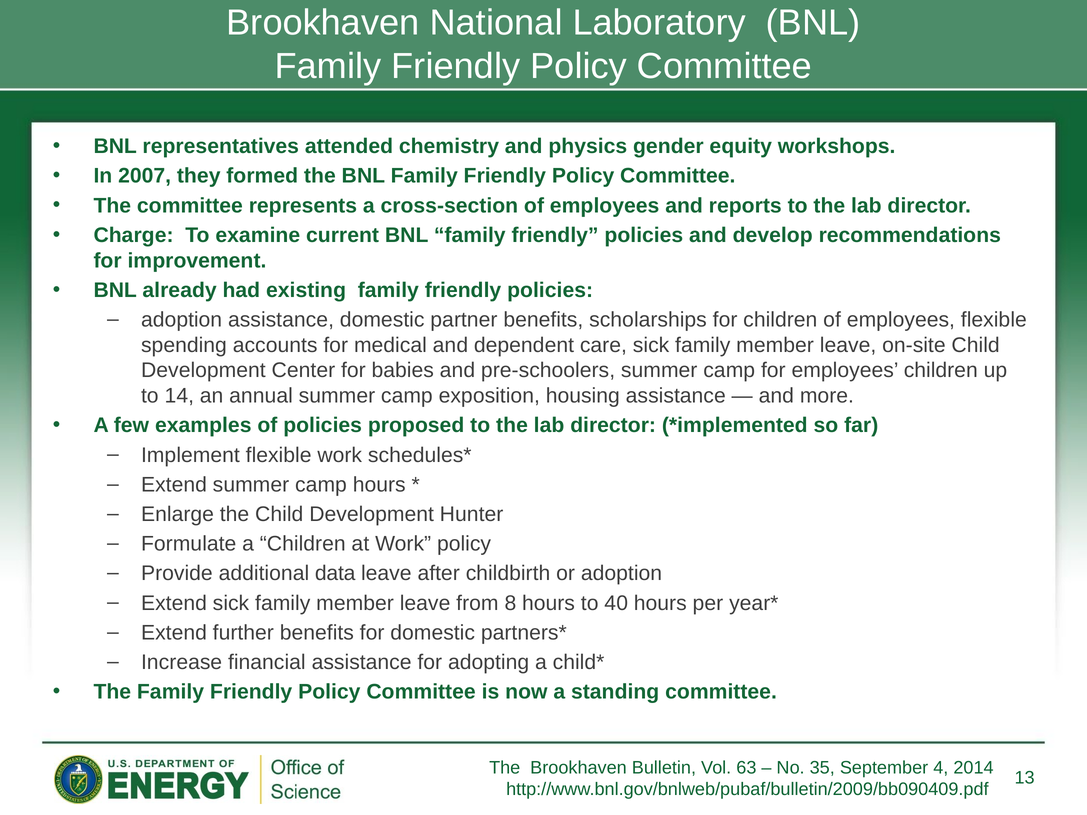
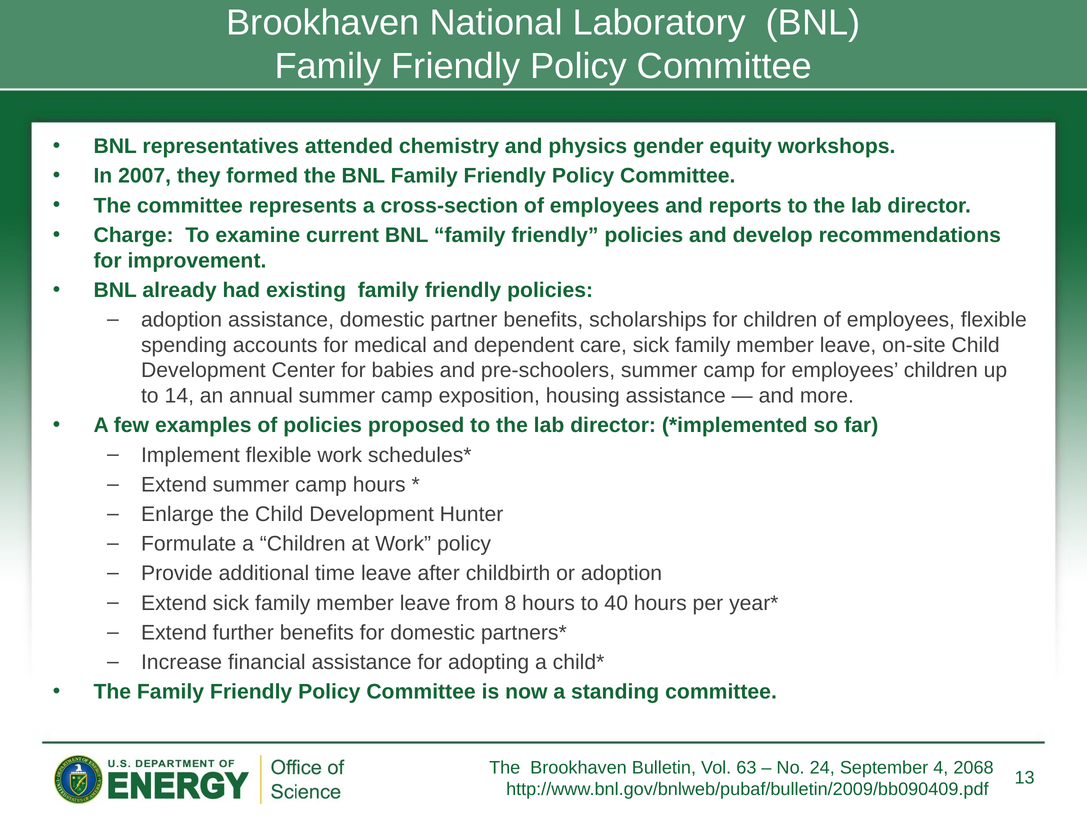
data: data -> time
35: 35 -> 24
2014: 2014 -> 2068
